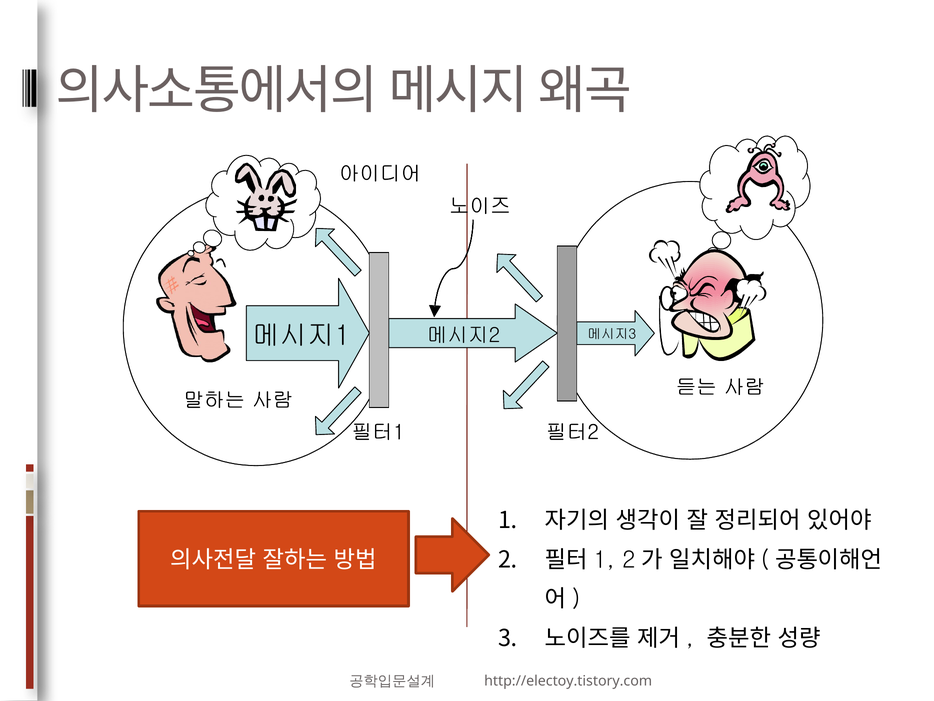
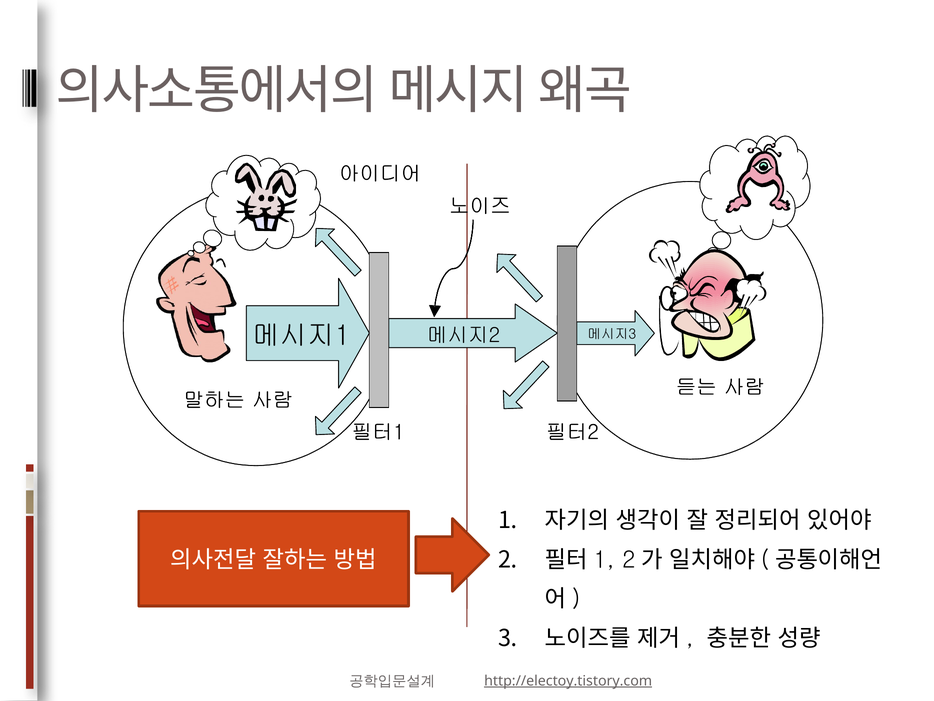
http://electoy.tistory.com underline: none -> present
